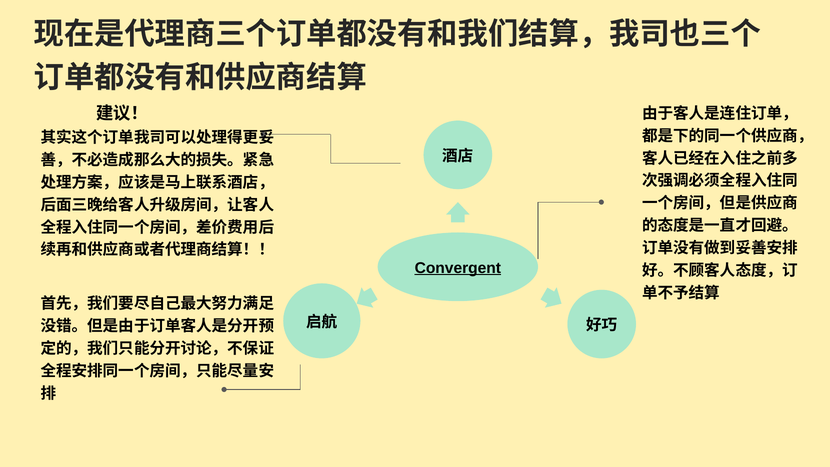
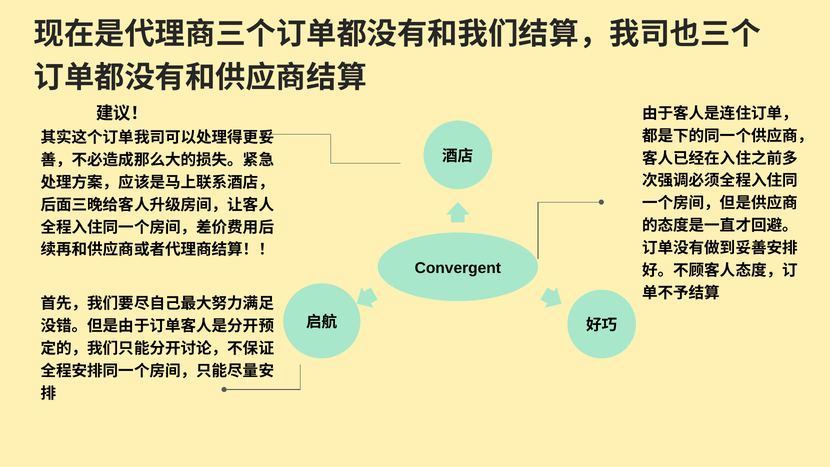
Convergent underline: present -> none
